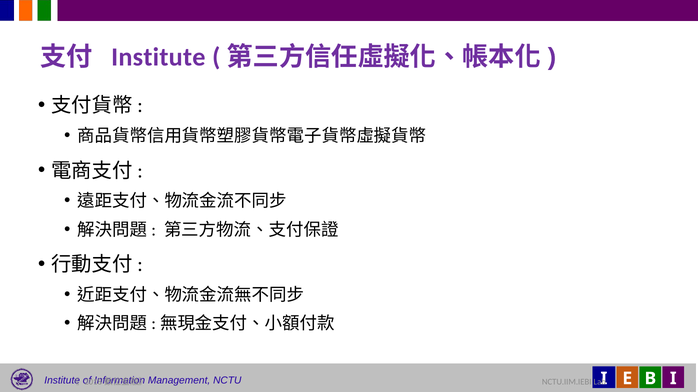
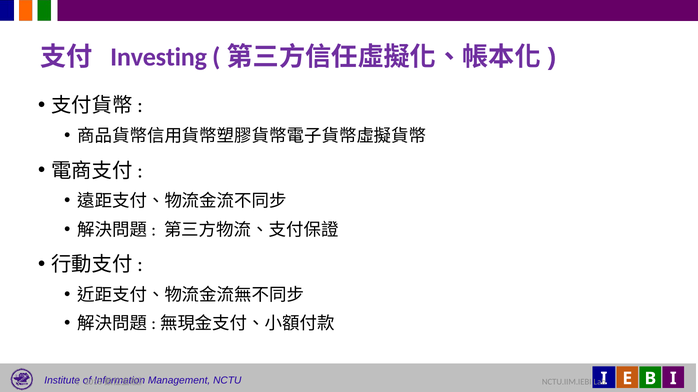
Institute at (158, 57): Institute -> Investing
